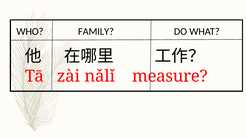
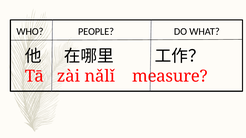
FAMILY: FAMILY -> PEOPLE
